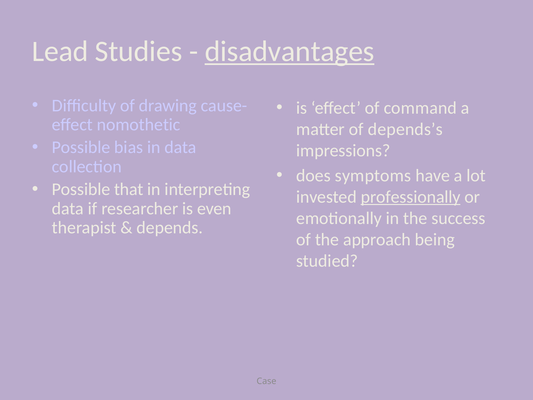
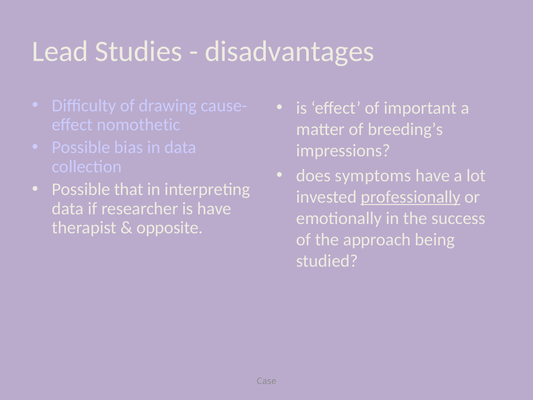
disadvantages underline: present -> none
command: command -> important
depends’s: depends’s -> breeding’s
is even: even -> have
depends: depends -> opposite
